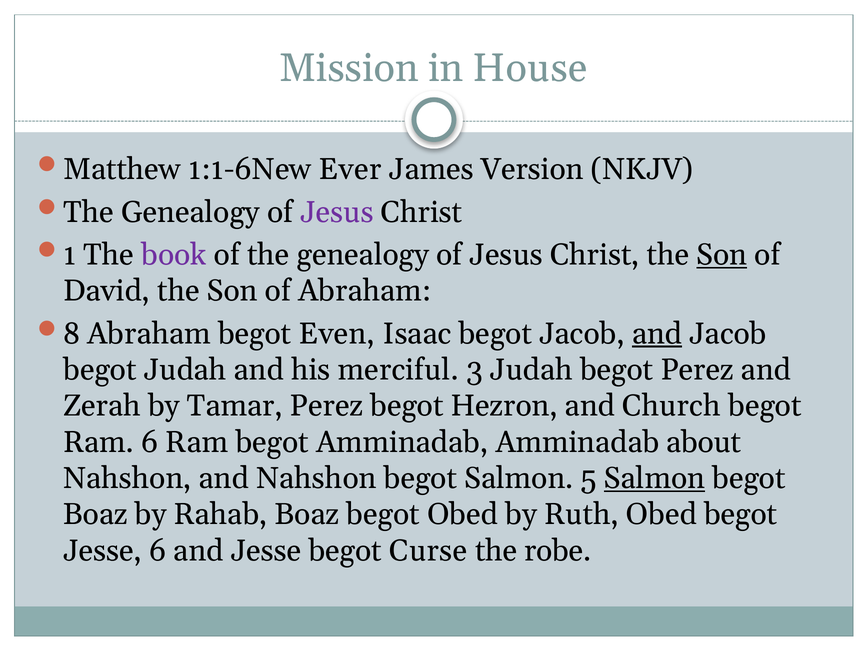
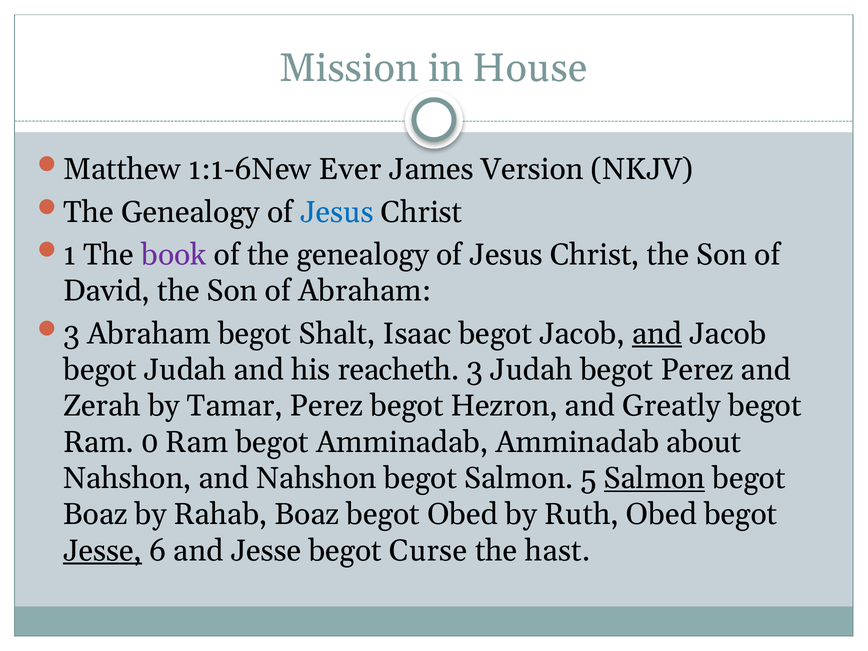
Jesus at (337, 212) colour: purple -> blue
Son at (722, 255) underline: present -> none
8 at (72, 334): 8 -> 3
Even: Even -> Shalt
merciful: merciful -> reacheth
Church: Church -> Greatly
Ram 6: 6 -> 0
Jesse at (103, 551) underline: none -> present
robe: robe -> hast
